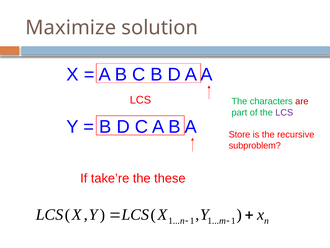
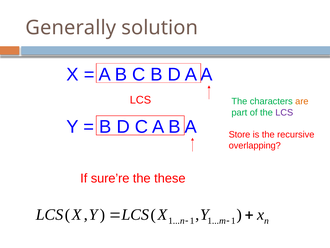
Maximize: Maximize -> Generally
are colour: red -> orange
subproblem: subproblem -> overlapping
take’re: take’re -> sure’re
